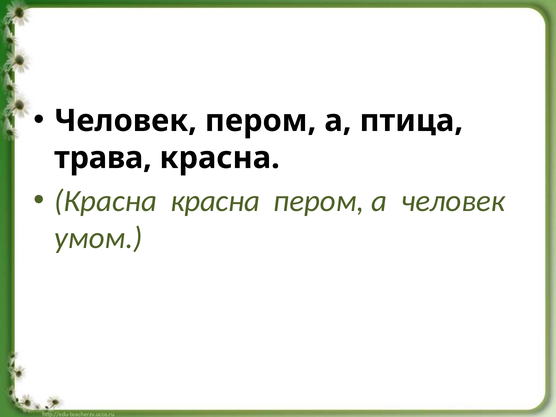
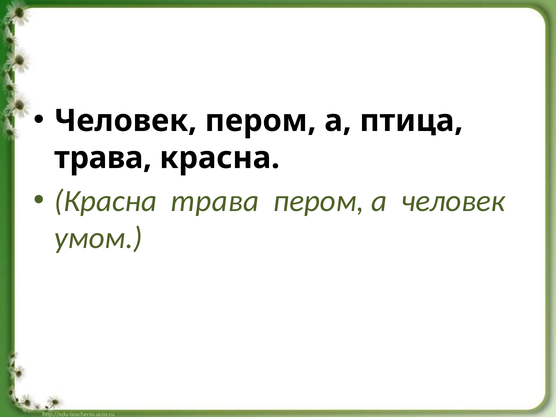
Красна красна: красна -> трава
